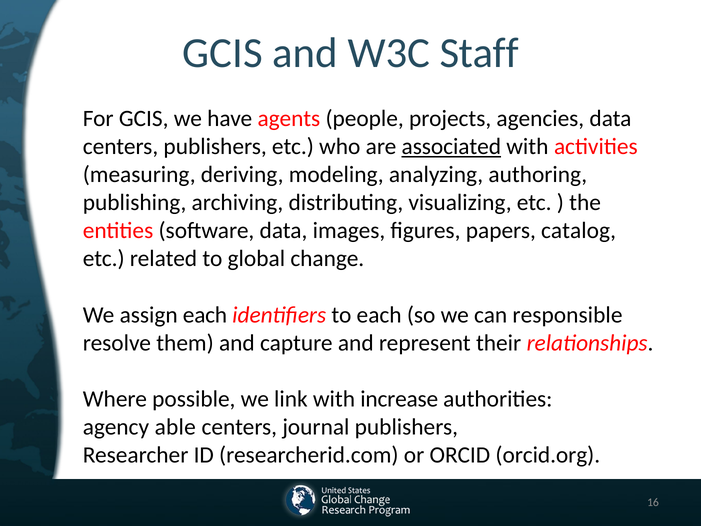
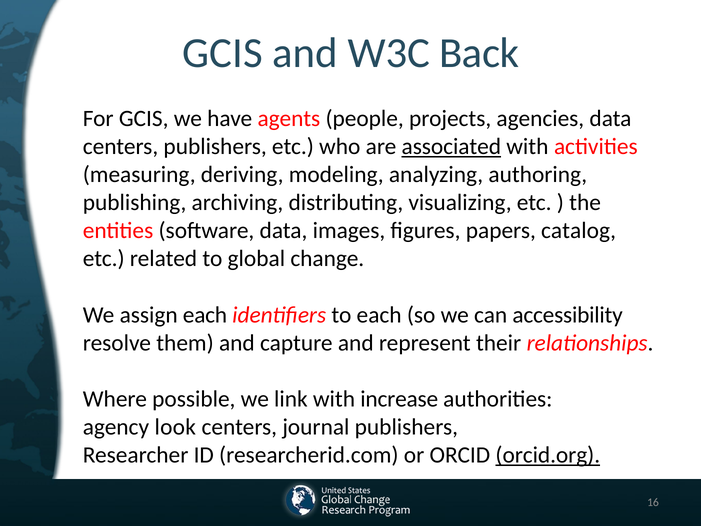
Staff: Staff -> Back
responsible: responsible -> accessibility
able: able -> look
orcid.org underline: none -> present
